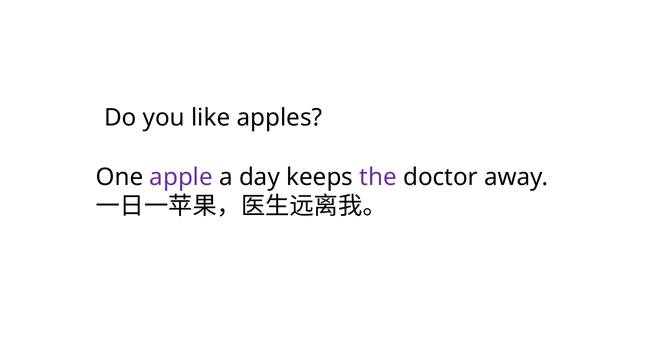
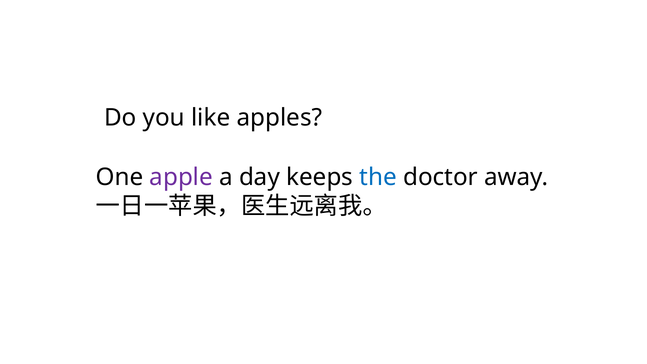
the colour: purple -> blue
